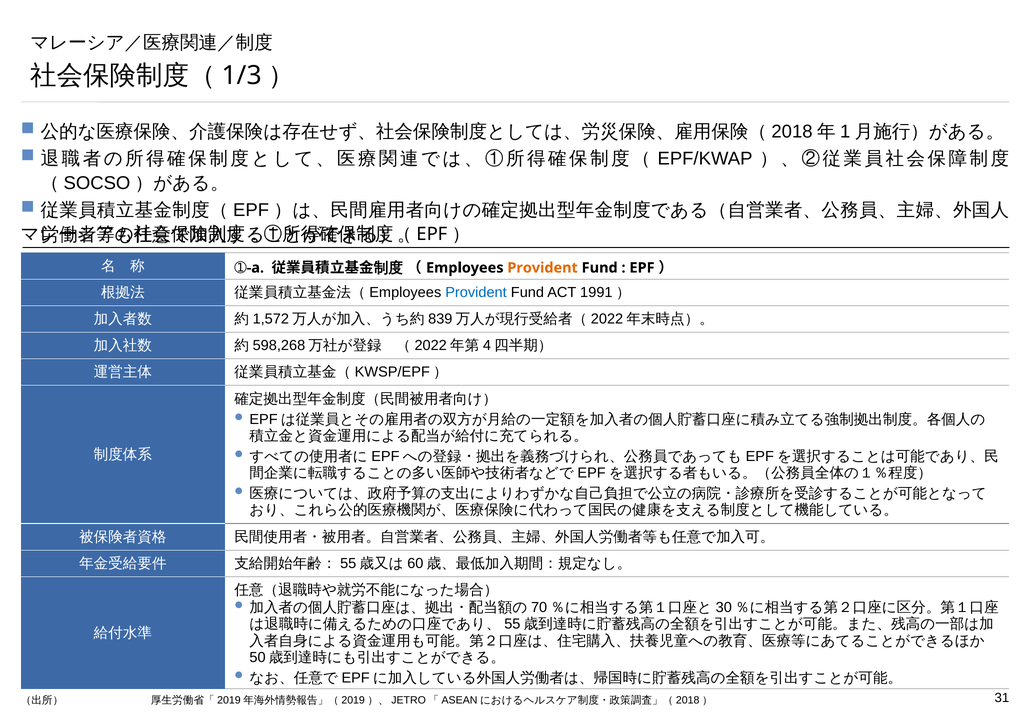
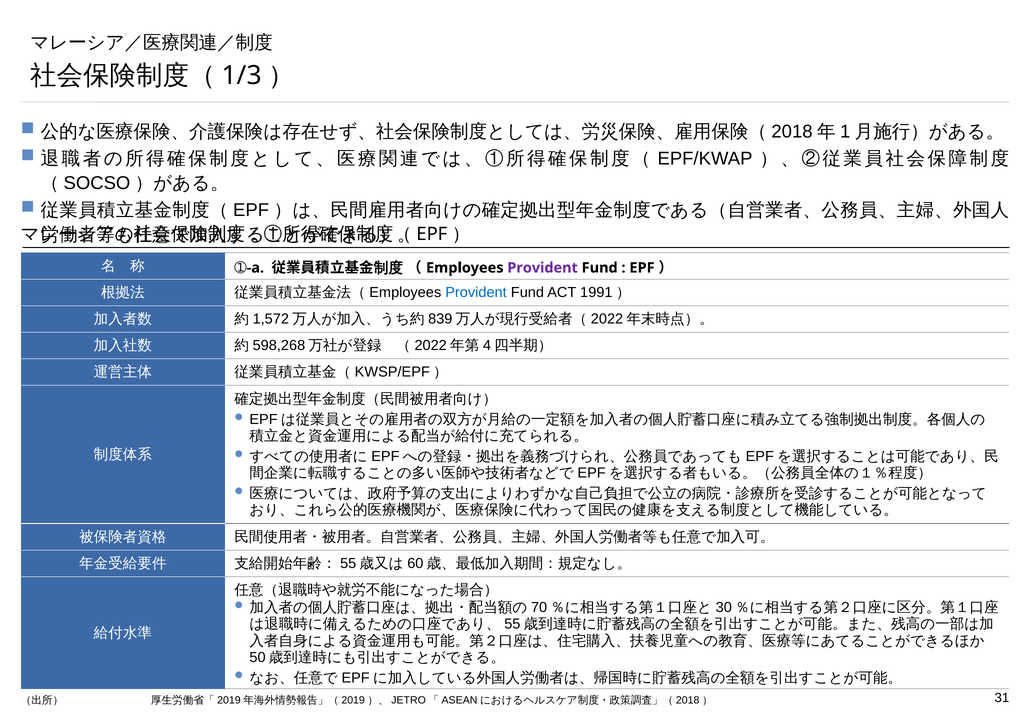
Provident at (543, 268) colour: orange -> purple
